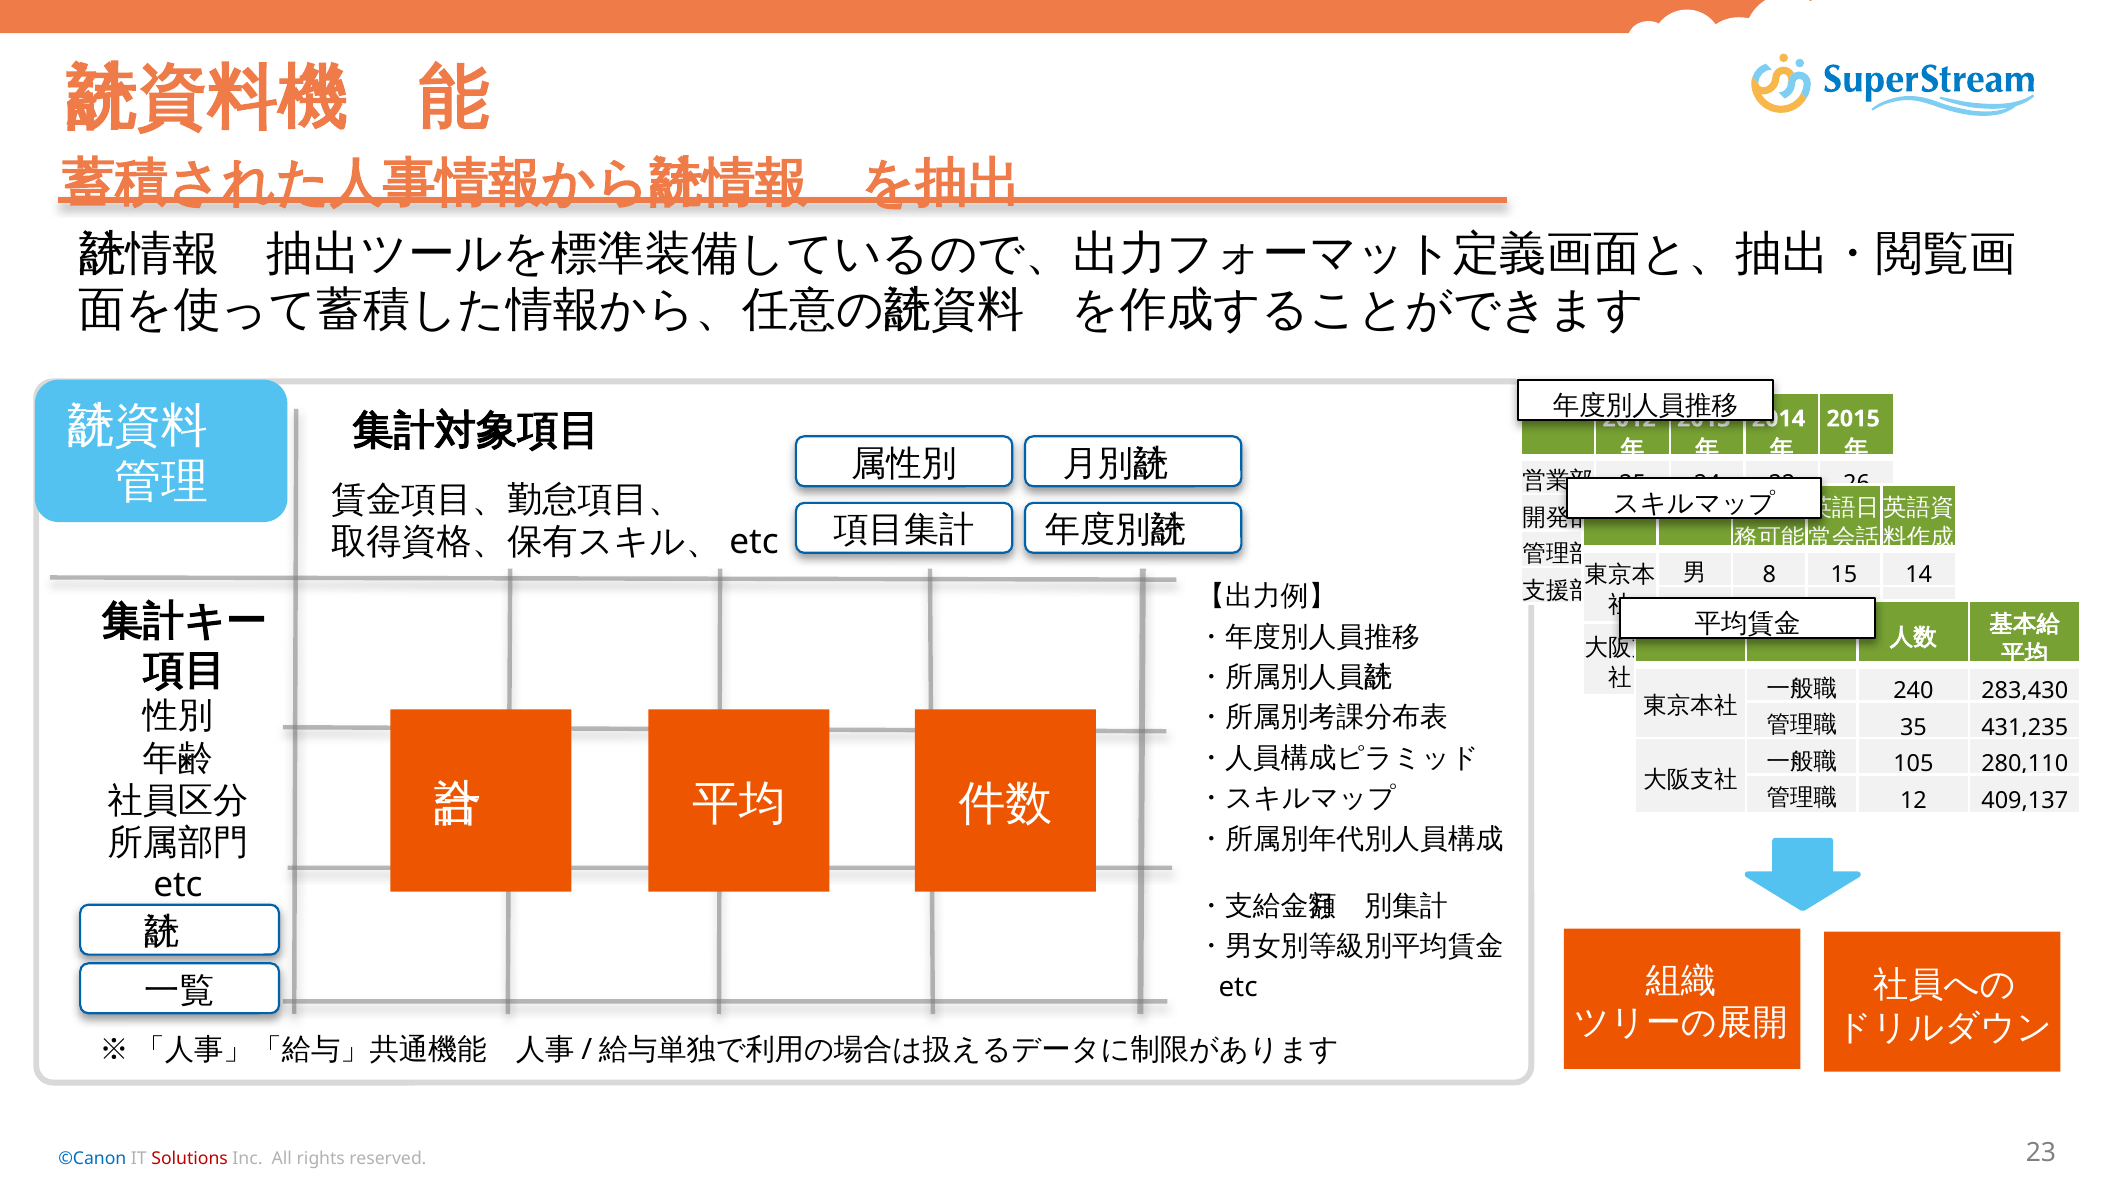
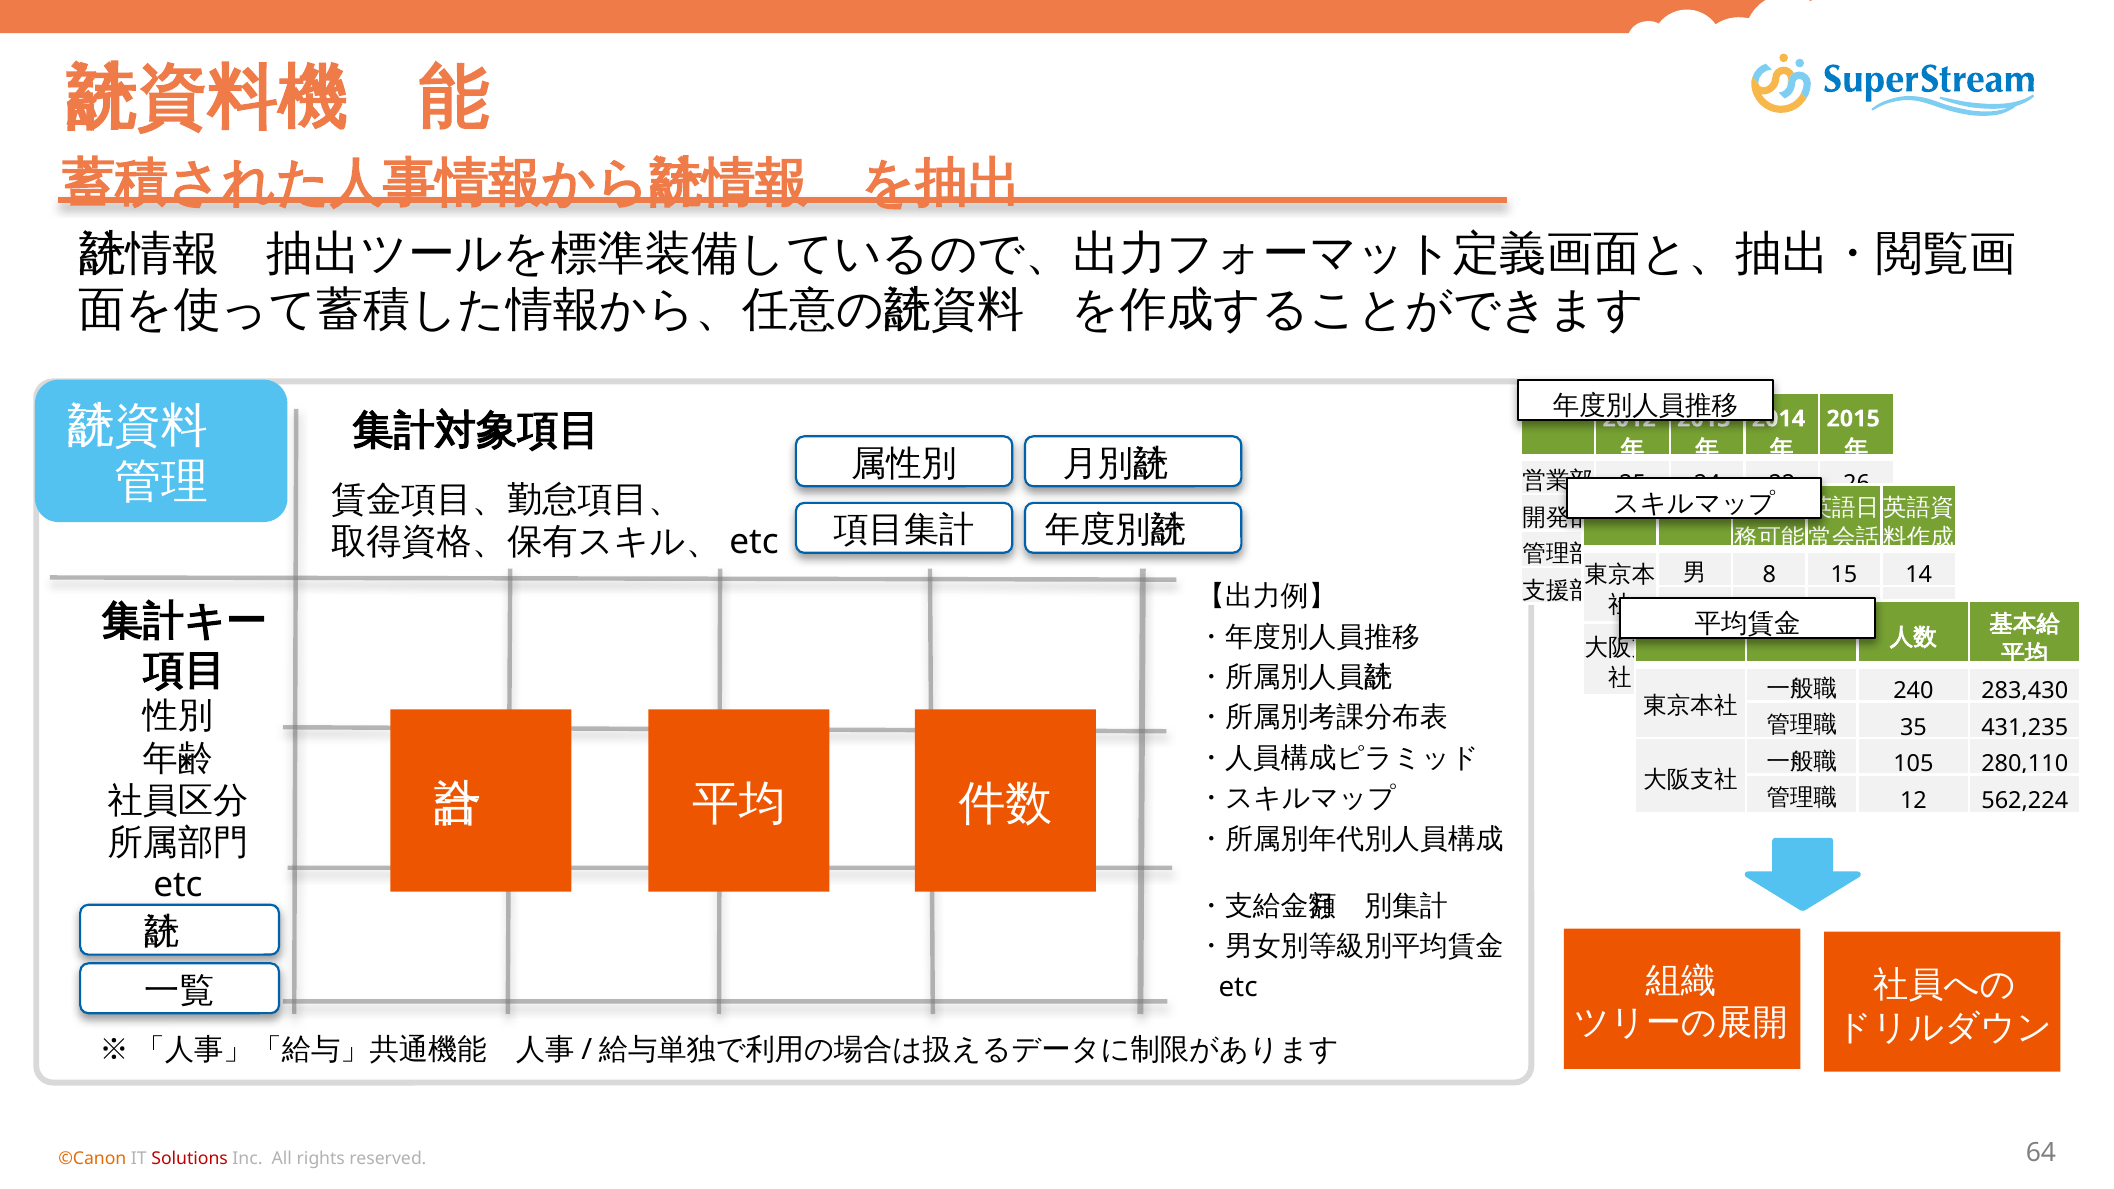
409,137: 409,137 -> 562,224
©Canon colour: blue -> orange
23: 23 -> 64
